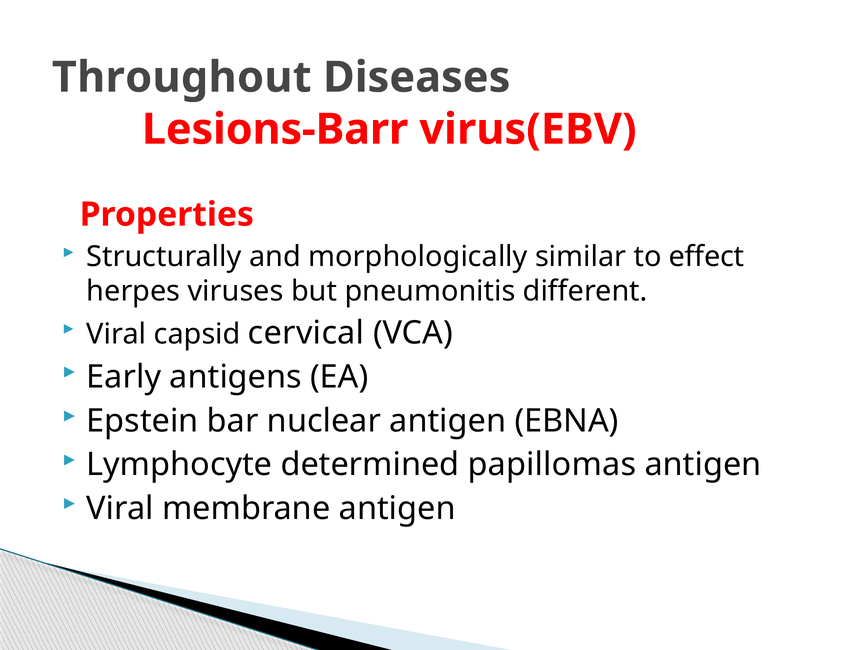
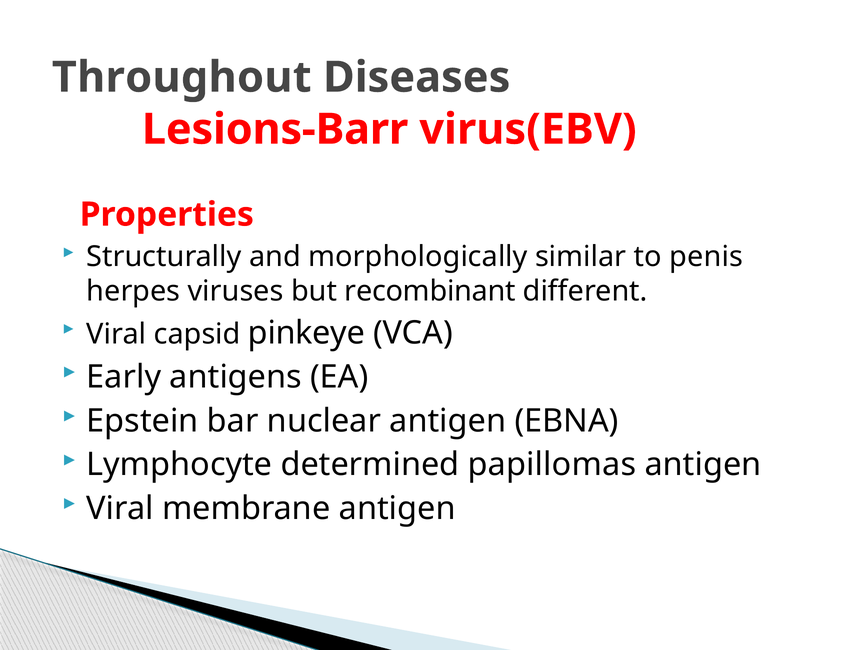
effect: effect -> penis
pneumonitis: pneumonitis -> recombinant
cervical: cervical -> pinkeye
